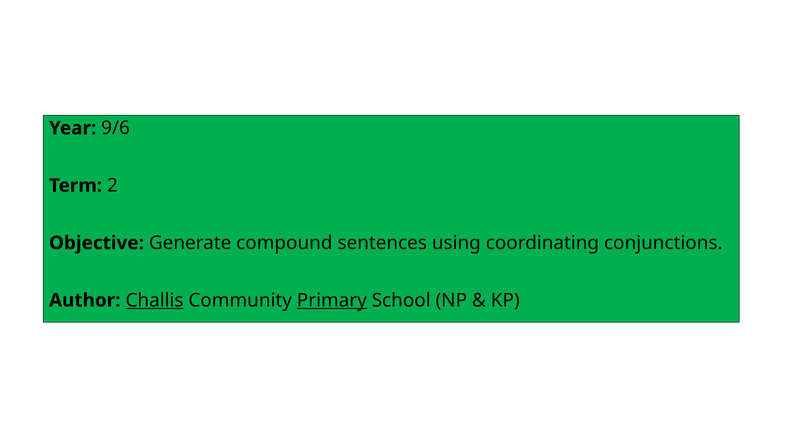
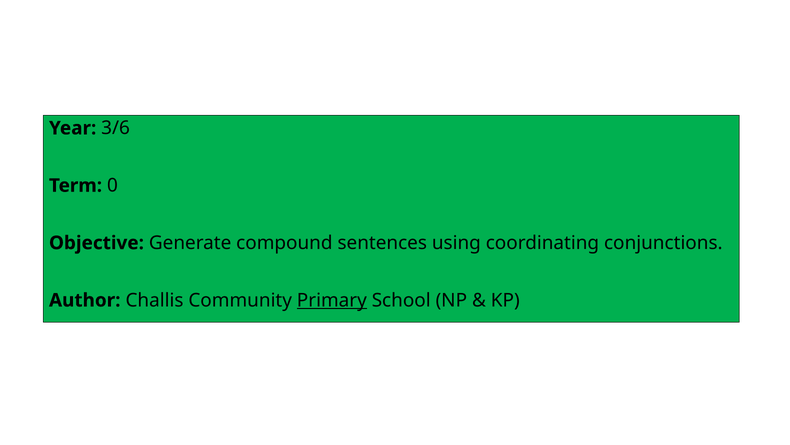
9/6: 9/6 -> 3/6
2: 2 -> 0
Challis underline: present -> none
